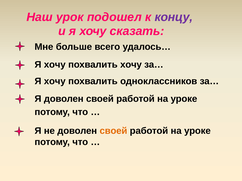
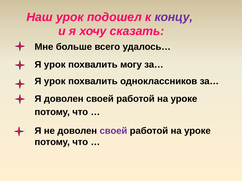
хочу at (55, 65): хочу -> урок
похвалить хочу: хочу -> могу
хочу at (55, 81): хочу -> урок
своей at (113, 131) colour: orange -> purple
